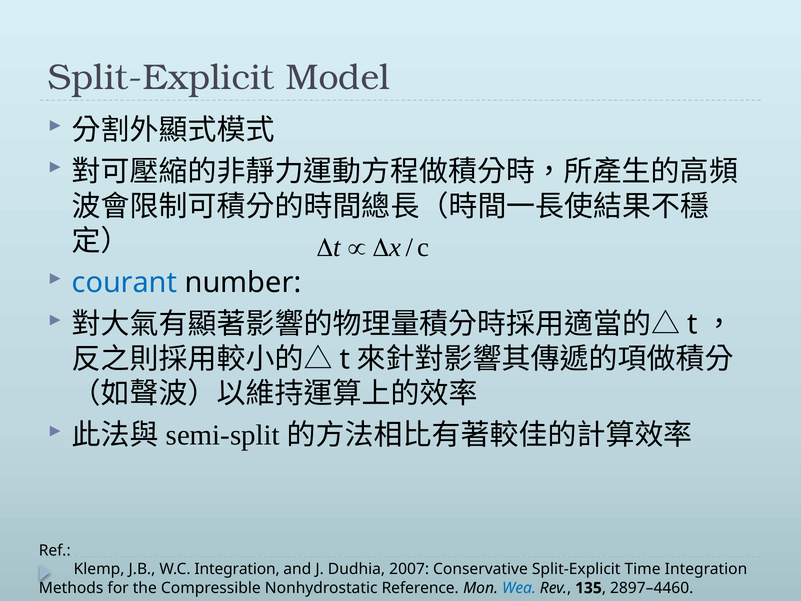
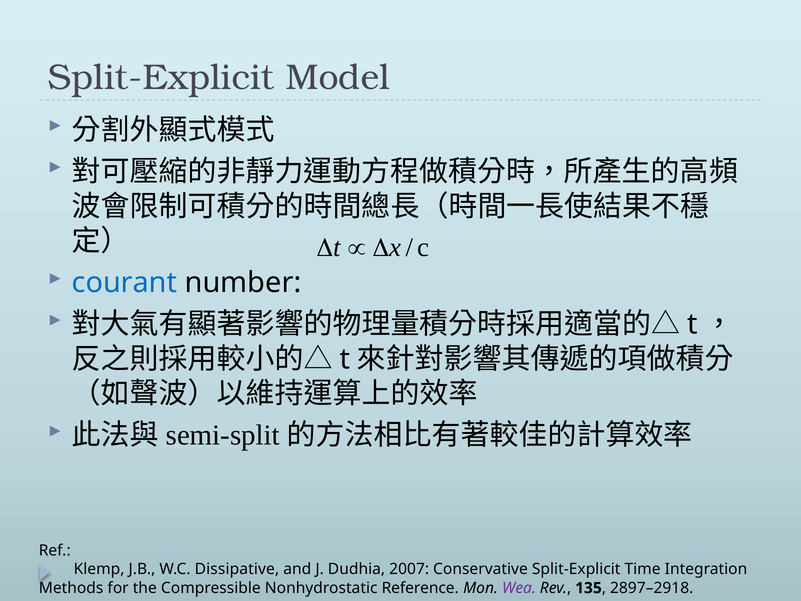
W.C Integration: Integration -> Dissipative
Wea colour: blue -> purple
2897–4460: 2897–4460 -> 2897–2918
